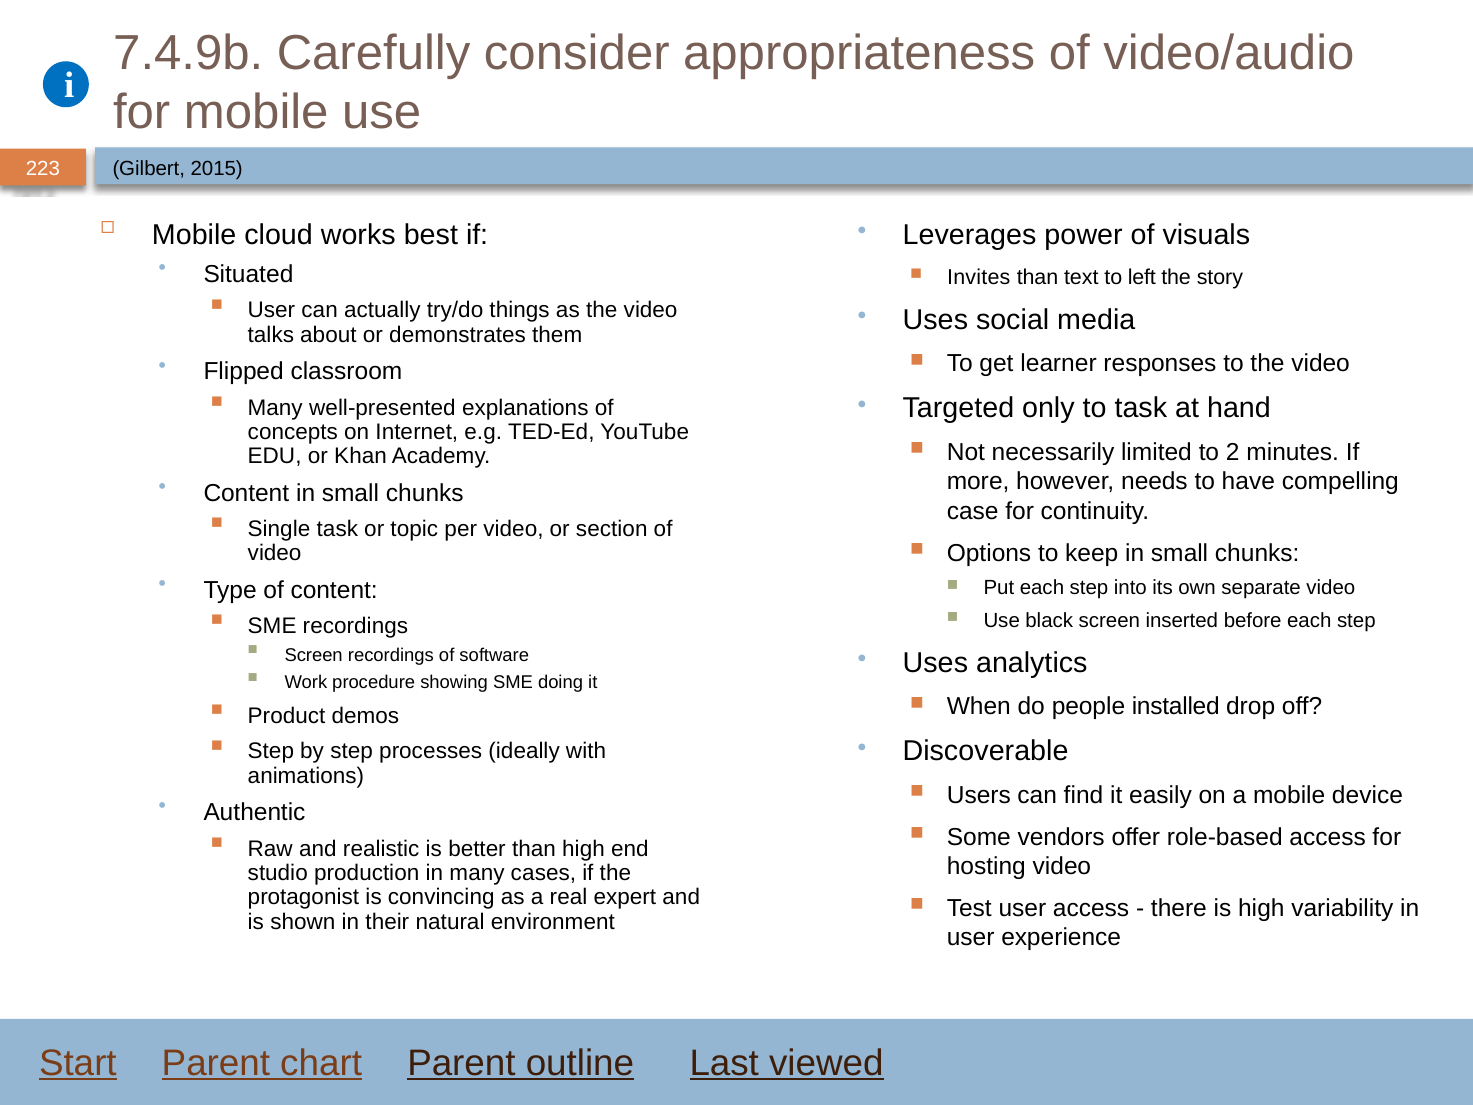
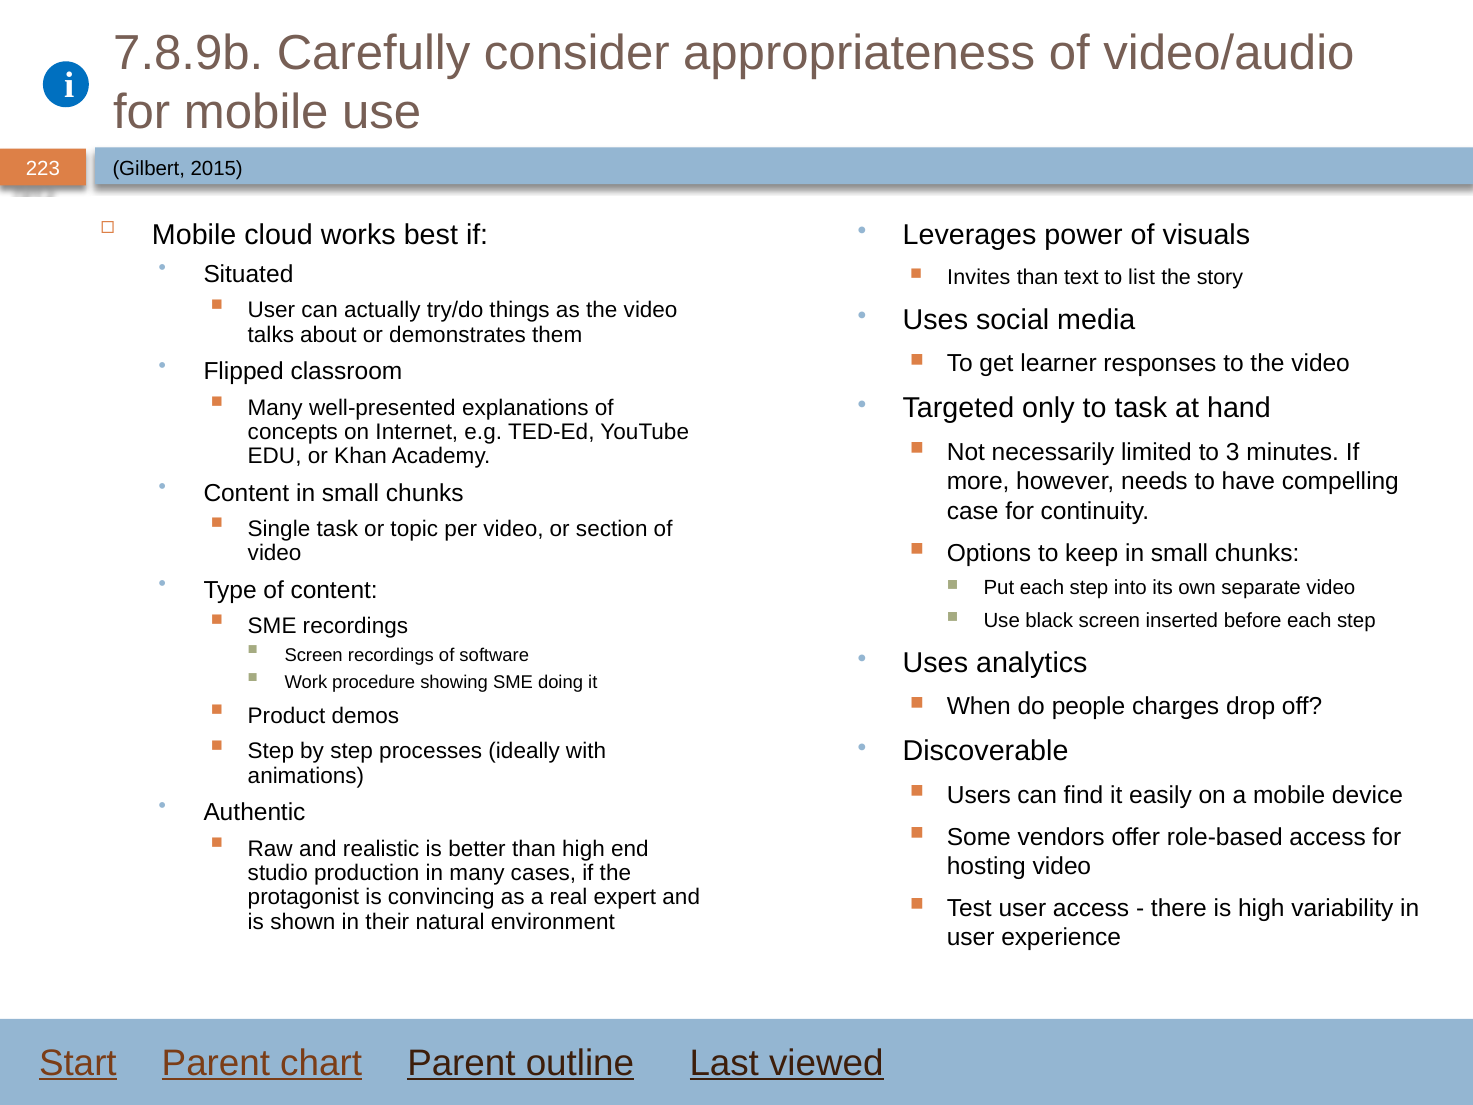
7.4.9b: 7.4.9b -> 7.8.9b
left: left -> list
2: 2 -> 3
installed: installed -> charges
